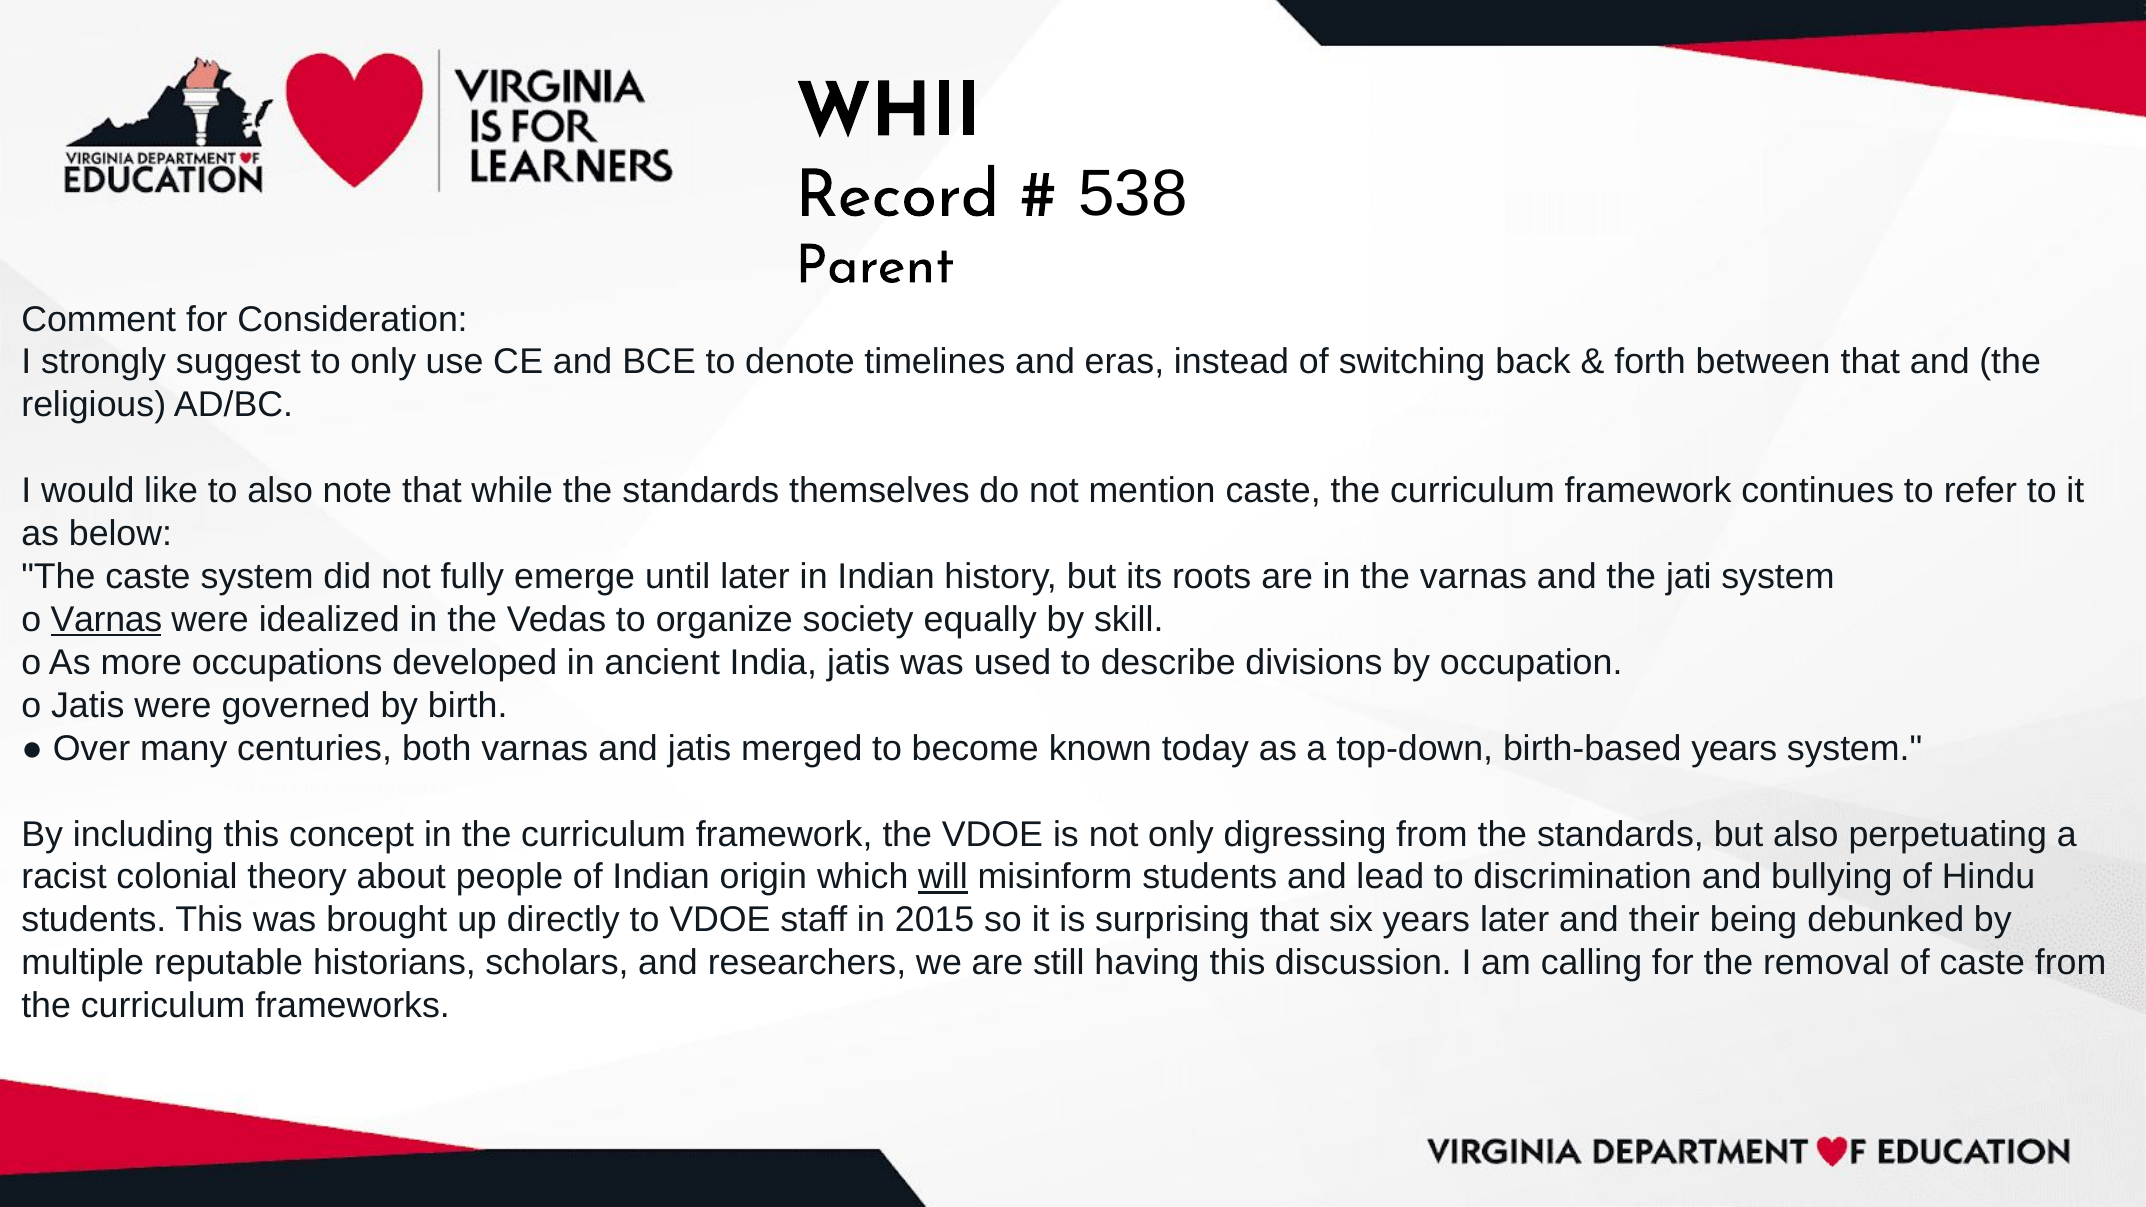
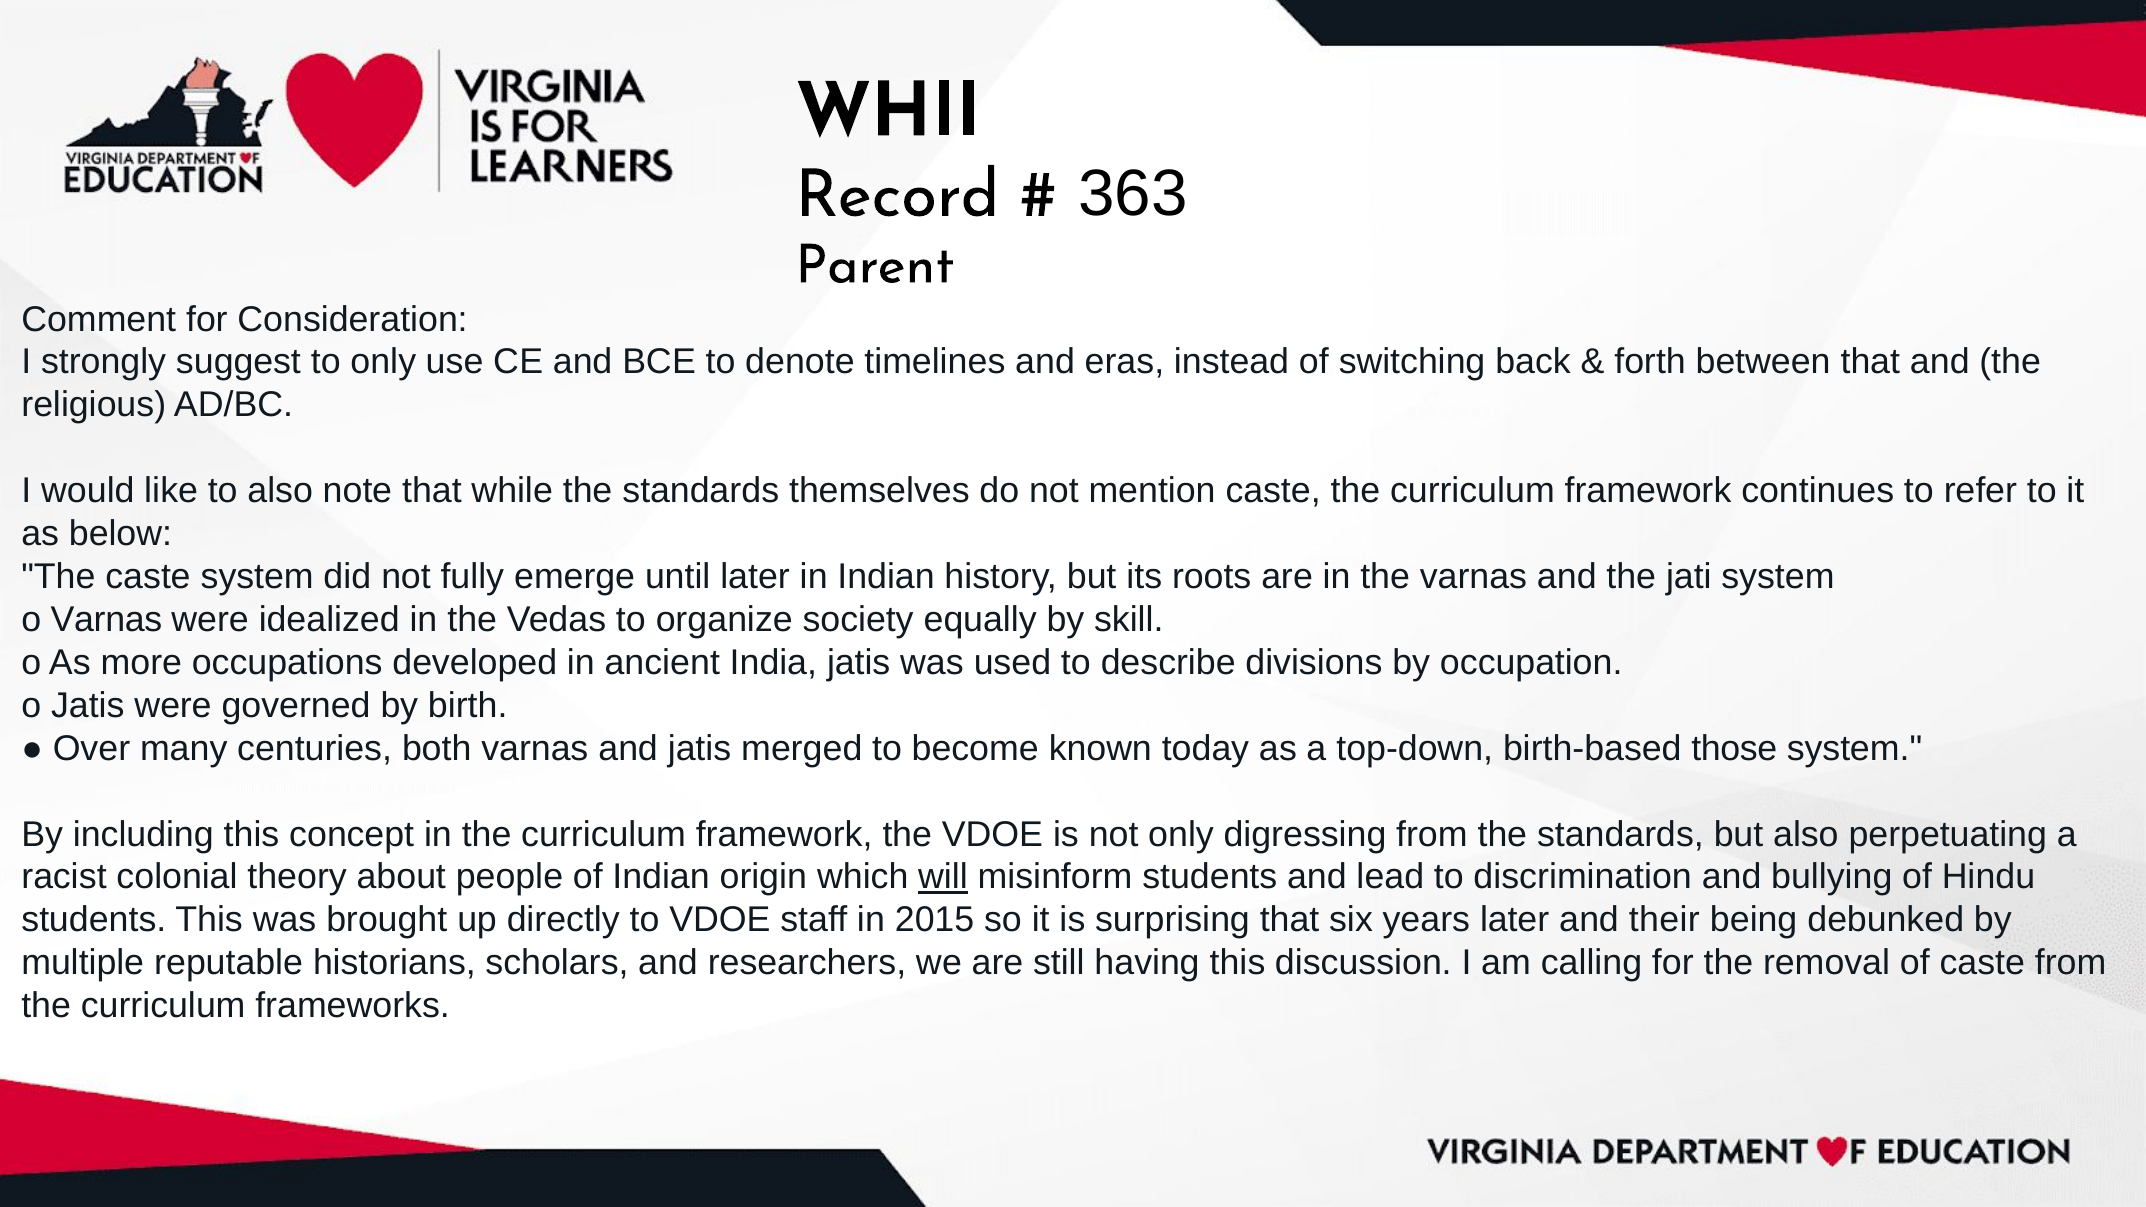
538: 538 -> 363
Varnas at (106, 620) underline: present -> none
birth-based years: years -> those
